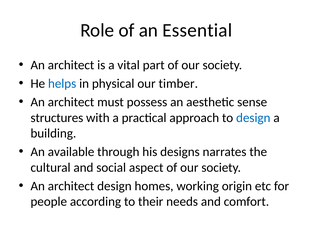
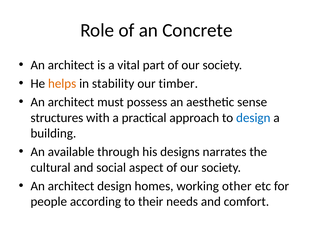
Essential: Essential -> Concrete
helps colour: blue -> orange
physical: physical -> stability
origin: origin -> other
